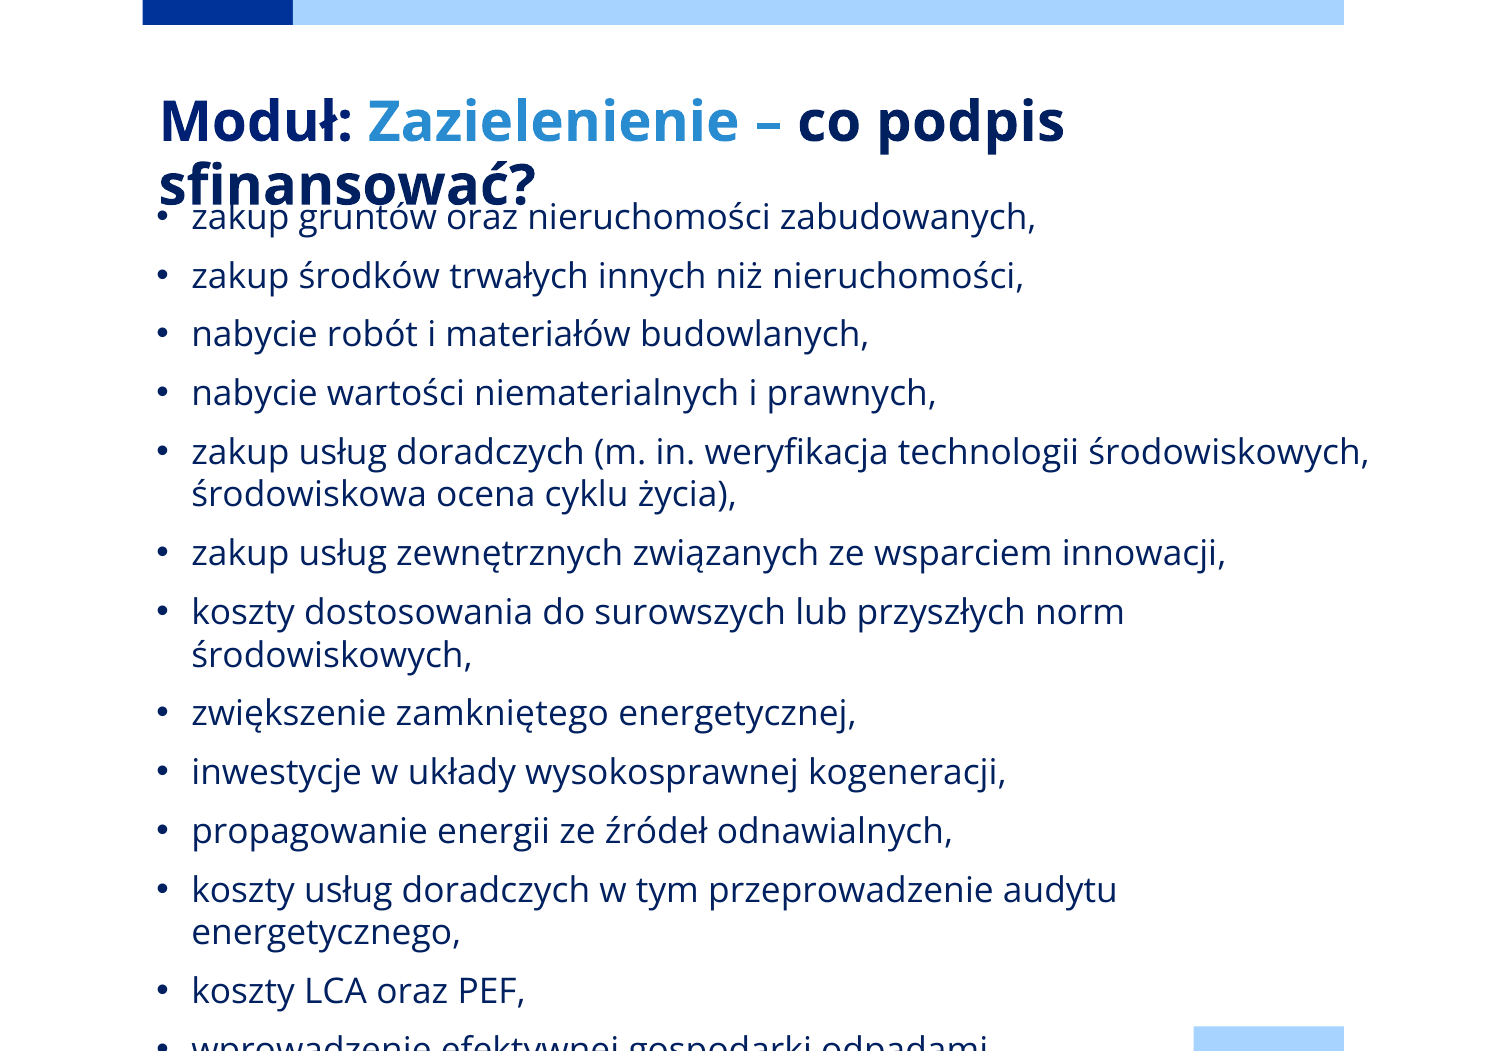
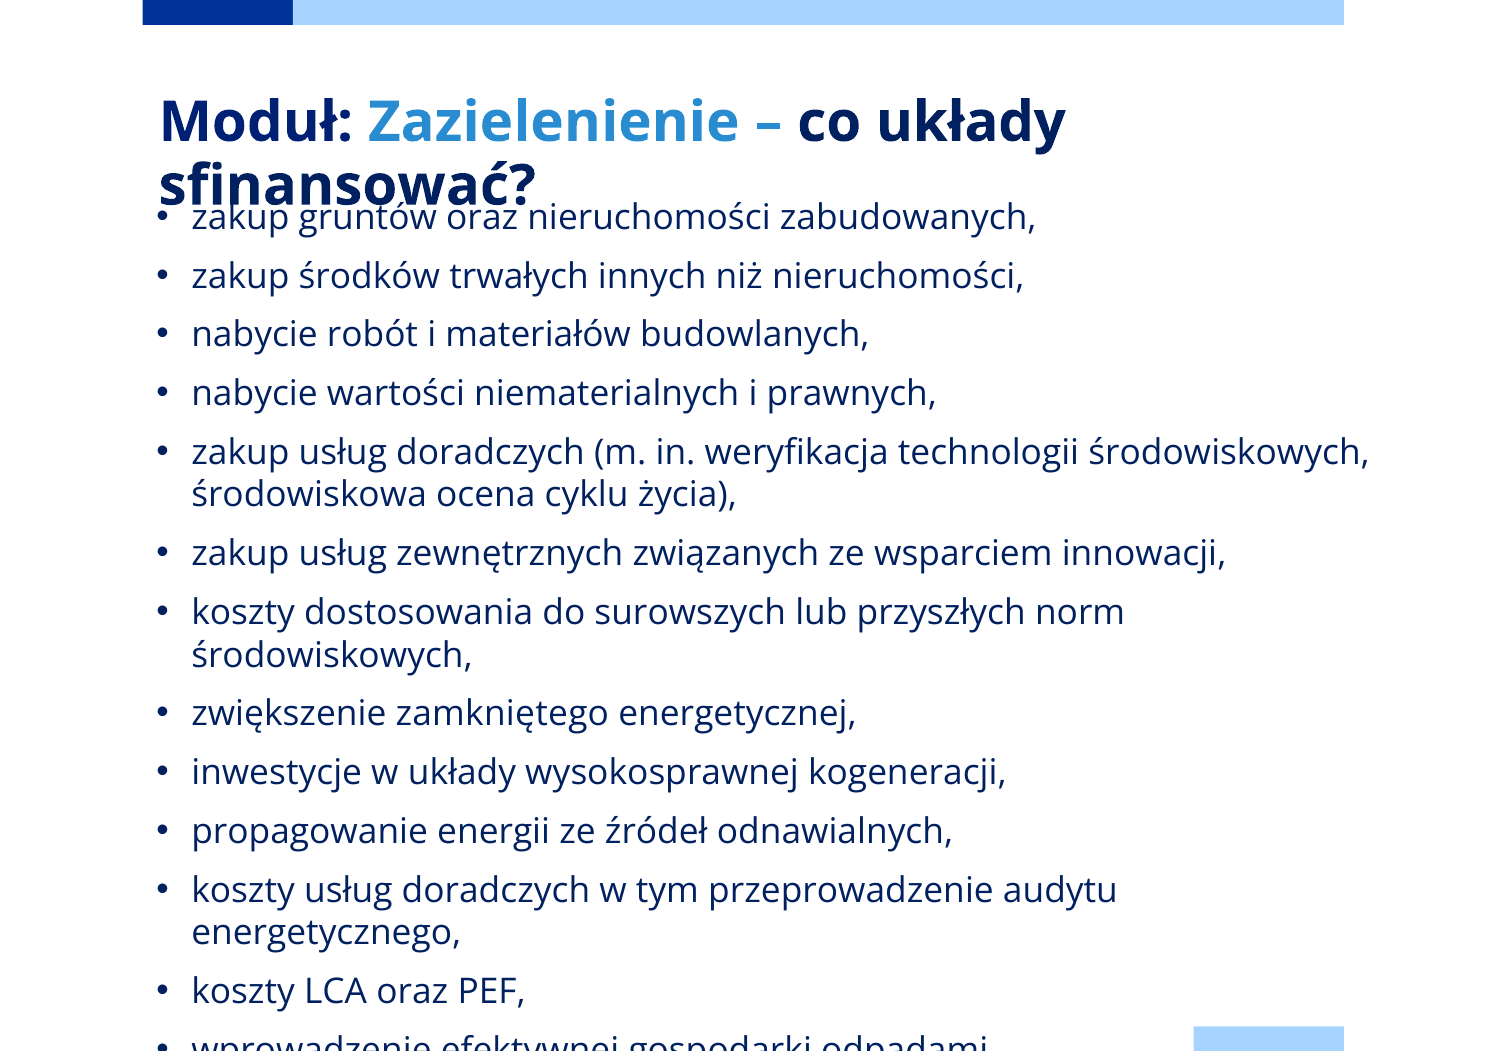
co podpis: podpis -> układy
